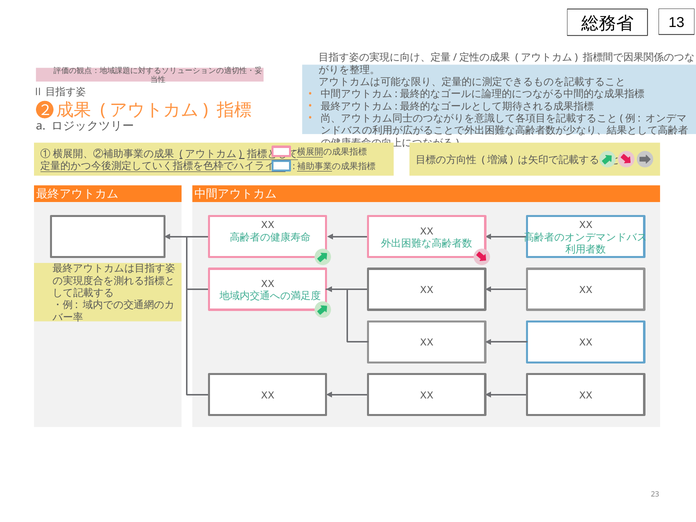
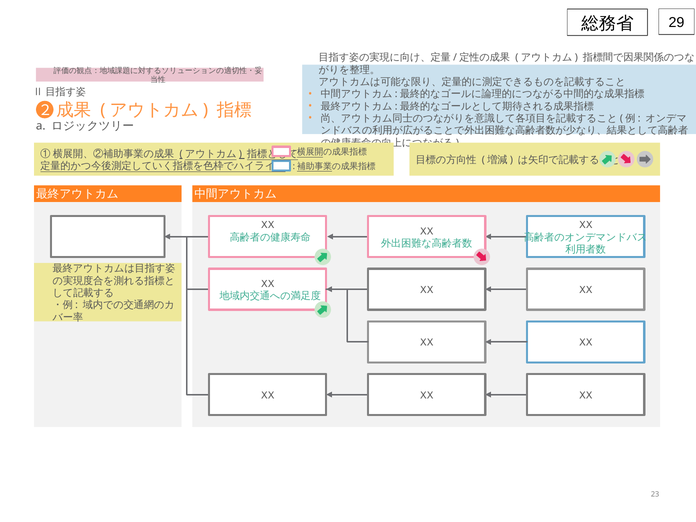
13: 13 -> 29
